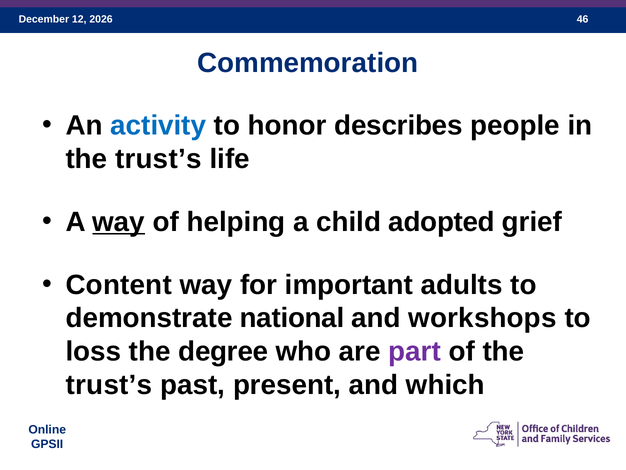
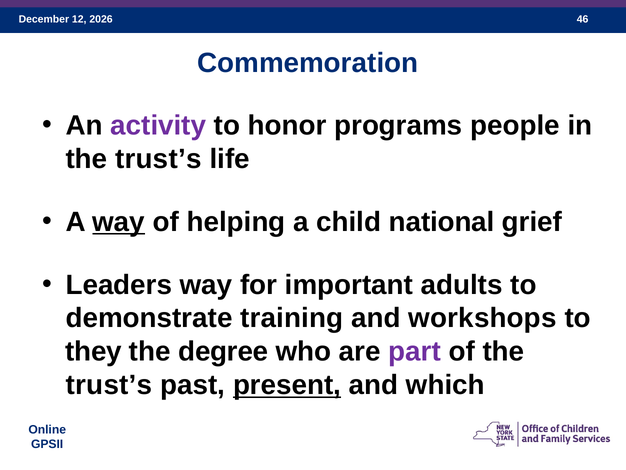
activity colour: blue -> purple
describes: describes -> programs
adopted: adopted -> national
Content: Content -> Leaders
national: national -> training
loss: loss -> they
present underline: none -> present
